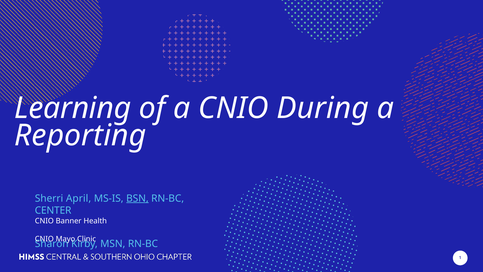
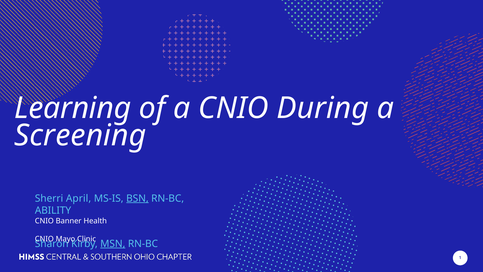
Reporting: Reporting -> Screening
CENTER: CENTER -> ABILITY
MSN underline: none -> present
